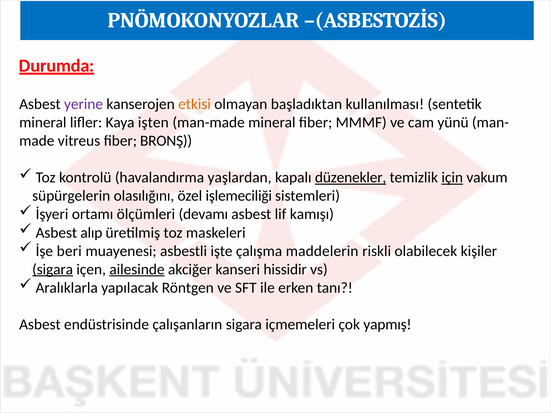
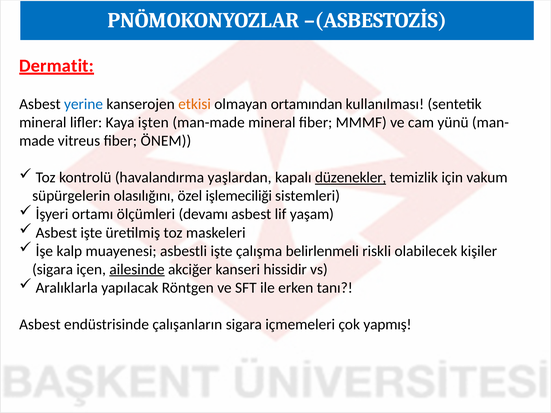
Durumda: Durumda -> Dermatit
yerine colour: purple -> blue
başladıktan: başladıktan -> ortamından
BRONŞ: BRONŞ -> ÖNEM
için underline: present -> none
kamışı: kamışı -> yaşam
Asbest alıp: alıp -> işte
beri: beri -> kalp
maddelerin: maddelerin -> belirlenmeli
sigara at (53, 270) underline: present -> none
